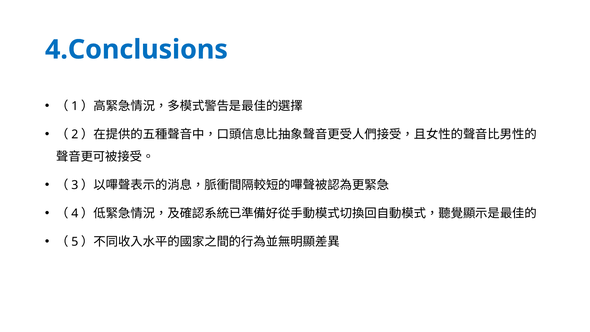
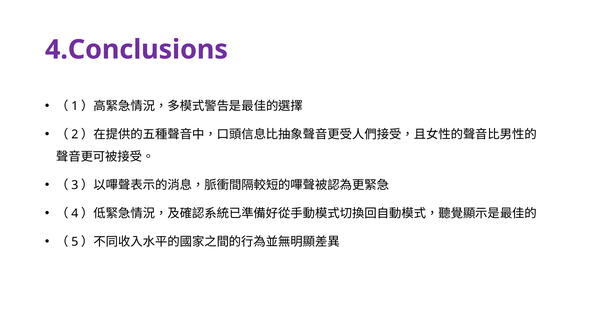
4.Conclusions colour: blue -> purple
